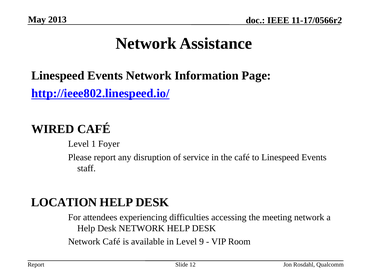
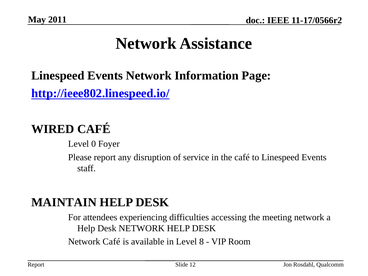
2013: 2013 -> 2011
1: 1 -> 0
LOCATION: LOCATION -> MAINTAIN
9: 9 -> 8
